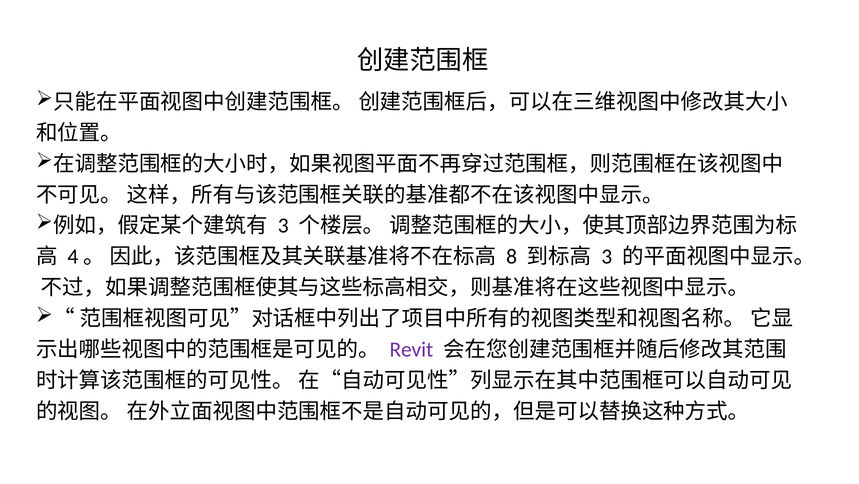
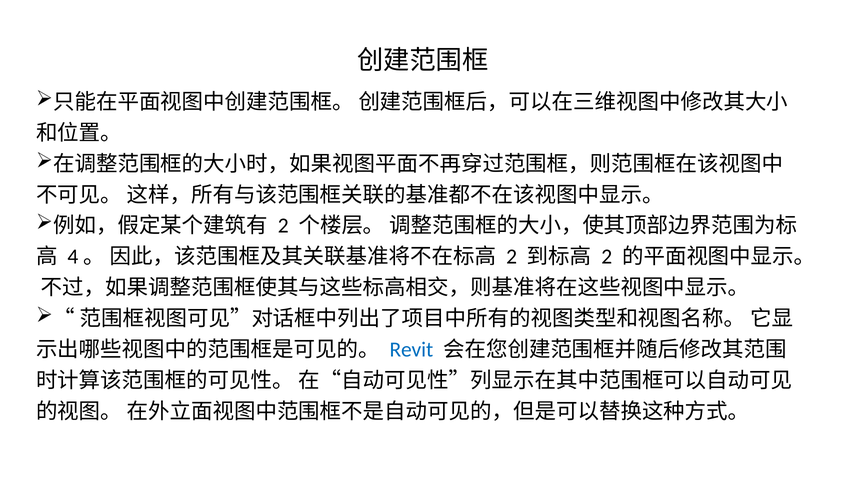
3 at (283, 226): 3 -> 2
8 at (512, 257): 8 -> 2
3 at (607, 257): 3 -> 2
Revit colour: purple -> blue
